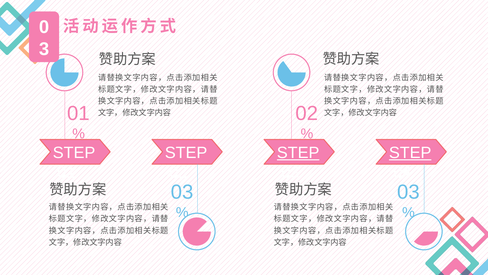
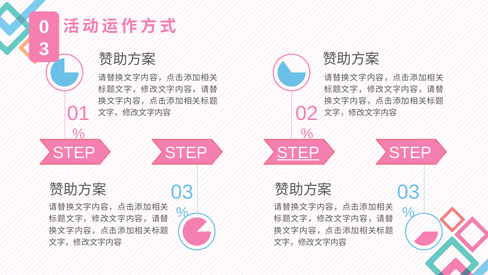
STEP at (410, 153) underline: present -> none
